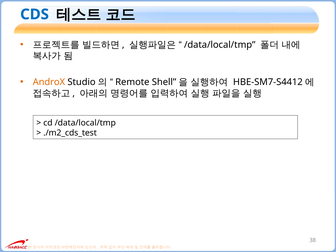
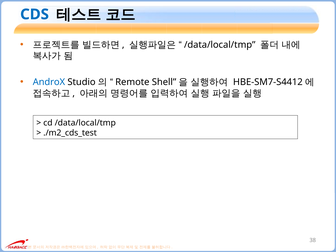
AndroX colour: orange -> blue
